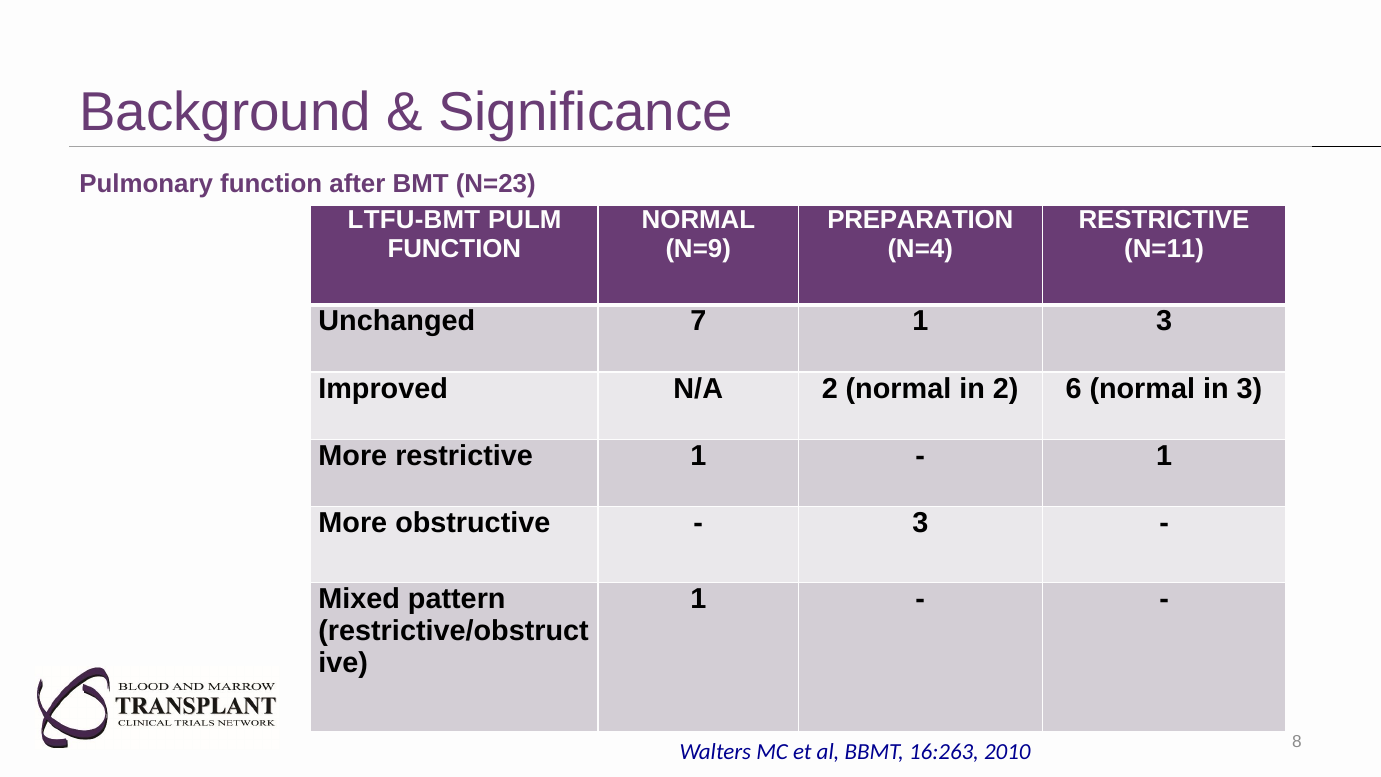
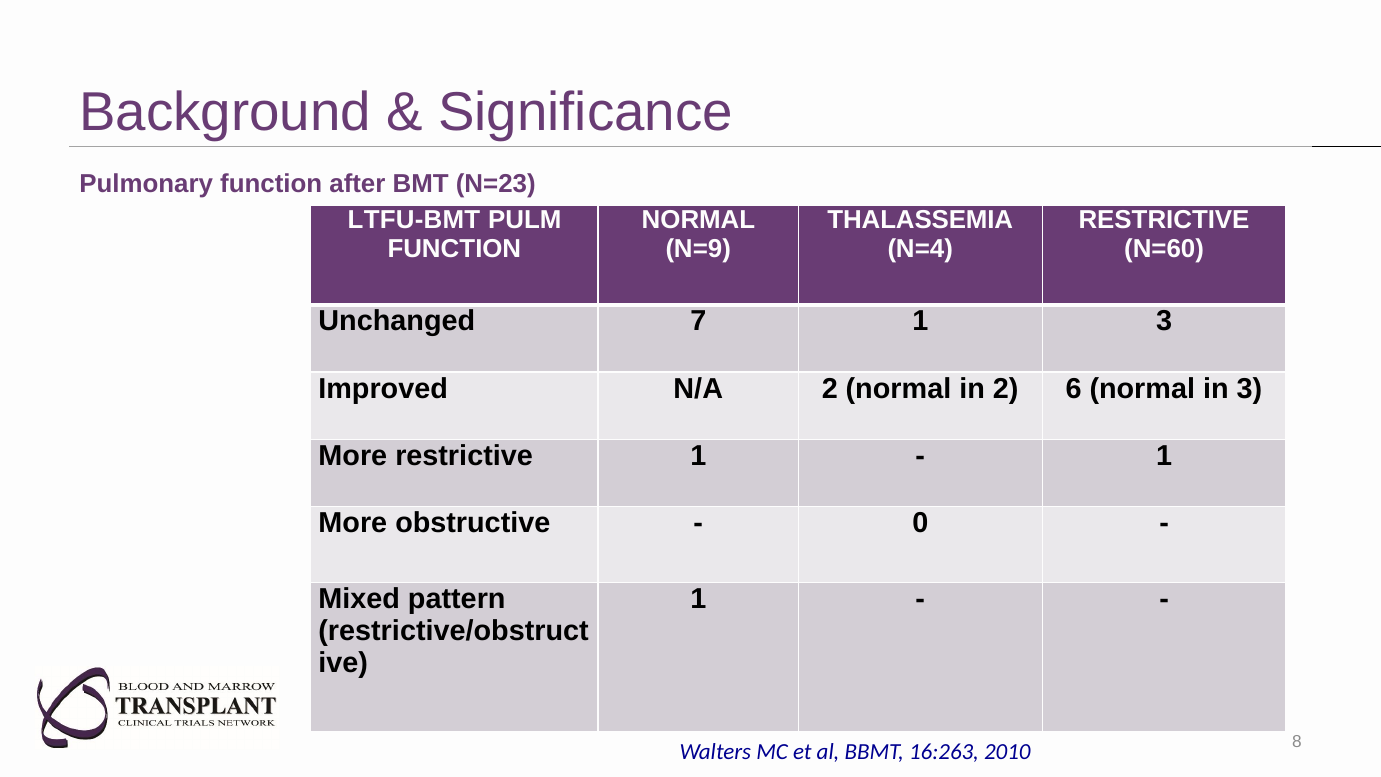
PREPARATION: PREPARATION -> THALASSEMIA
N=11: N=11 -> N=60
3 at (920, 523): 3 -> 0
